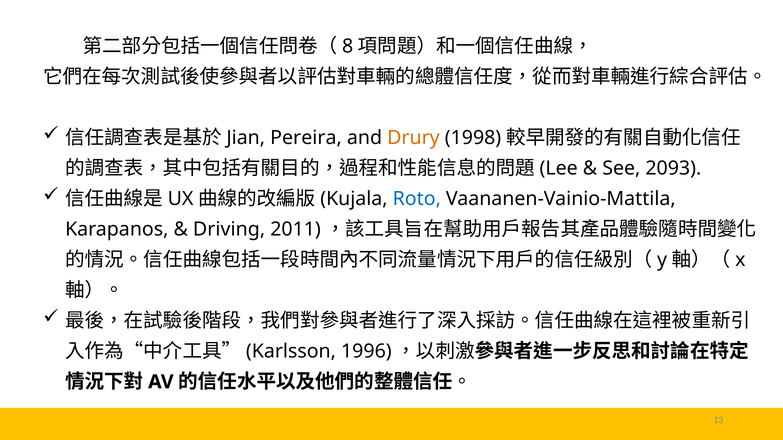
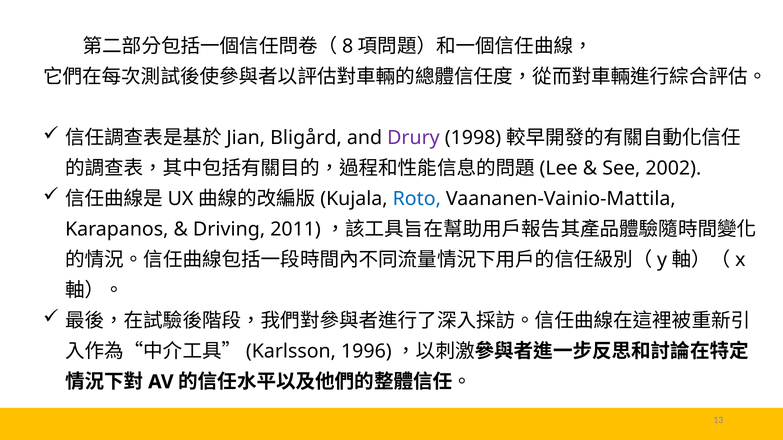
Pereira: Pereira -> Bligård
Drury colour: orange -> purple
2093: 2093 -> 2002
